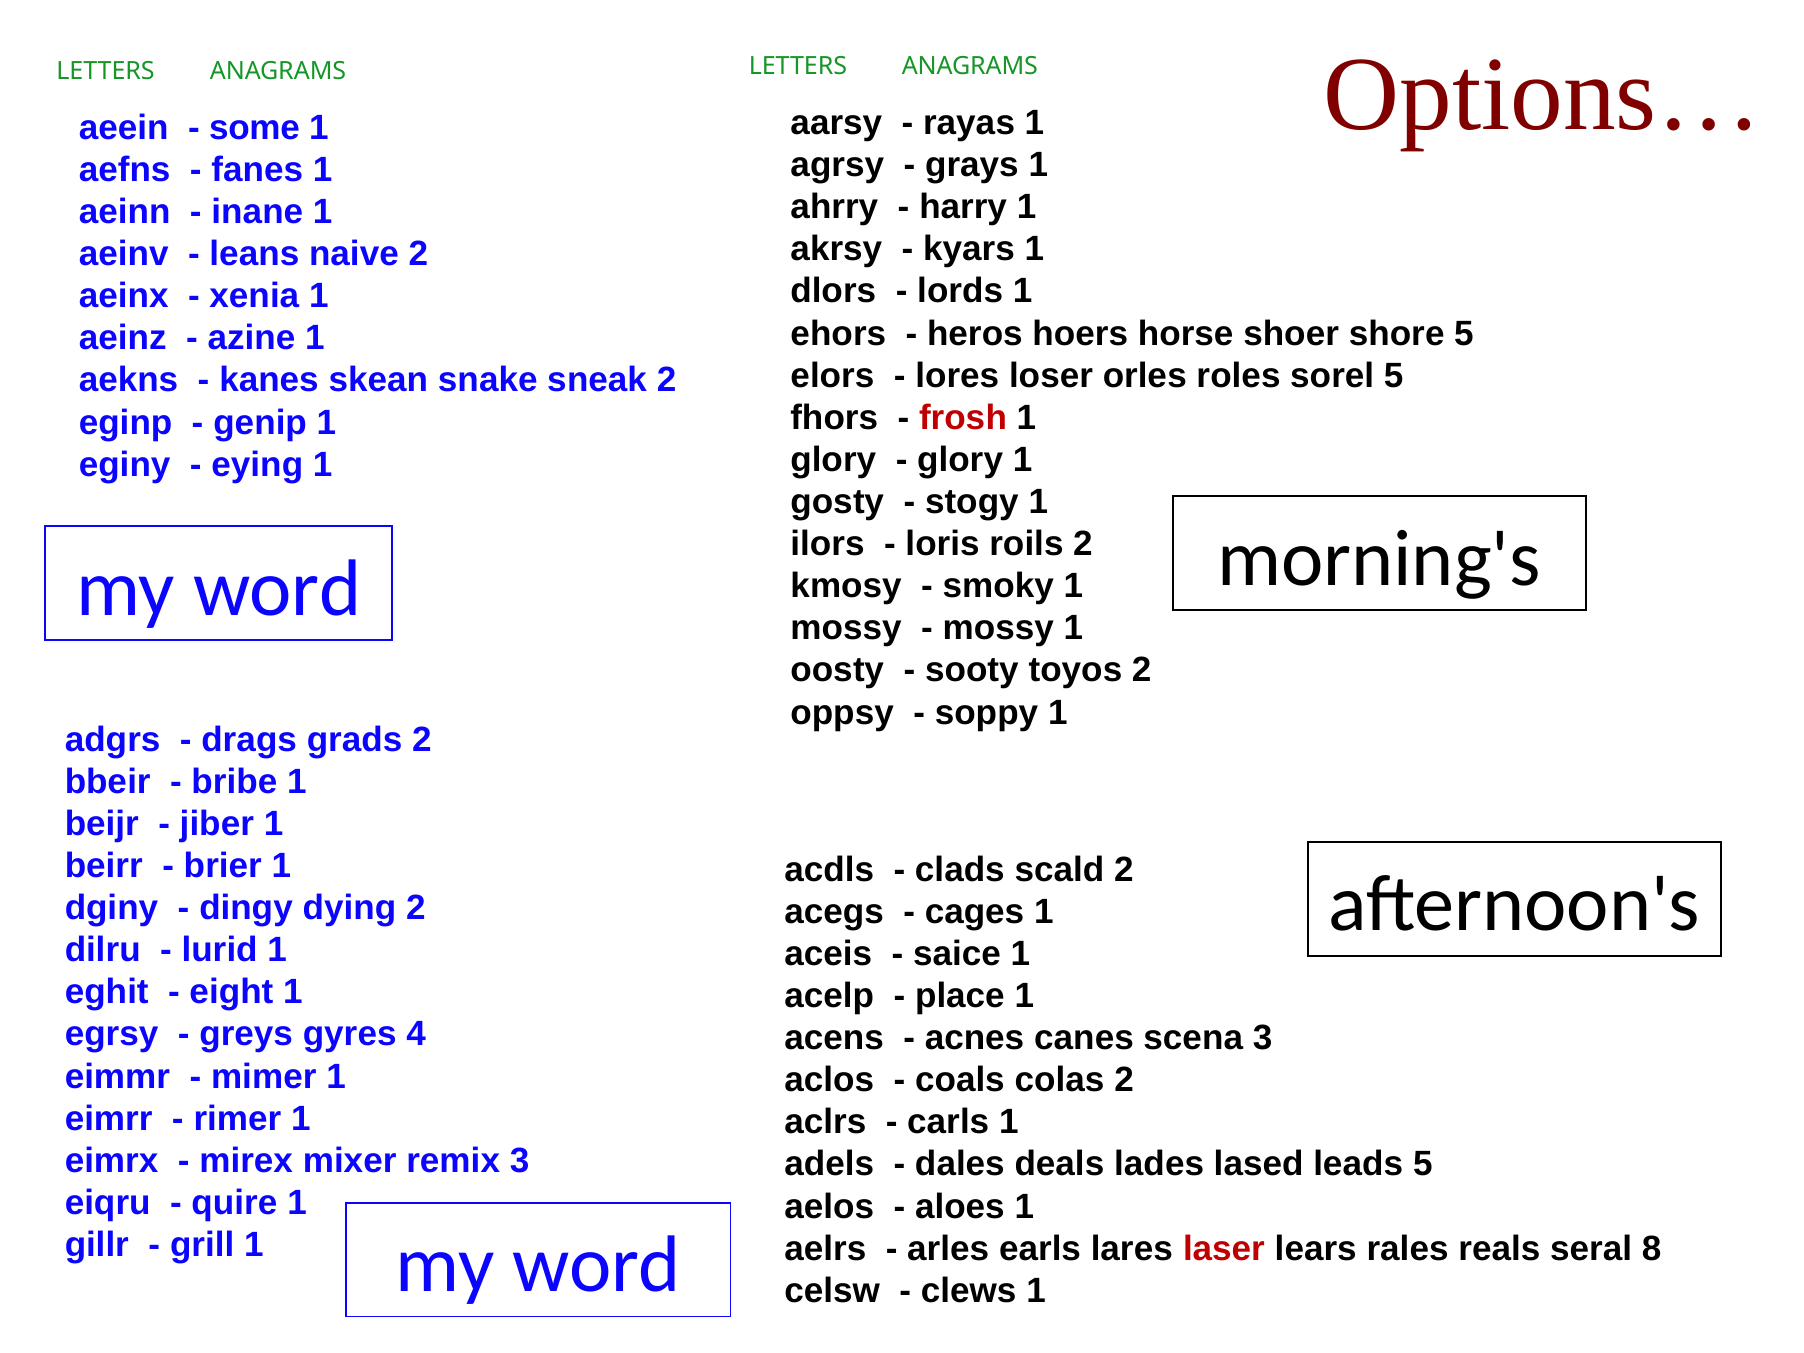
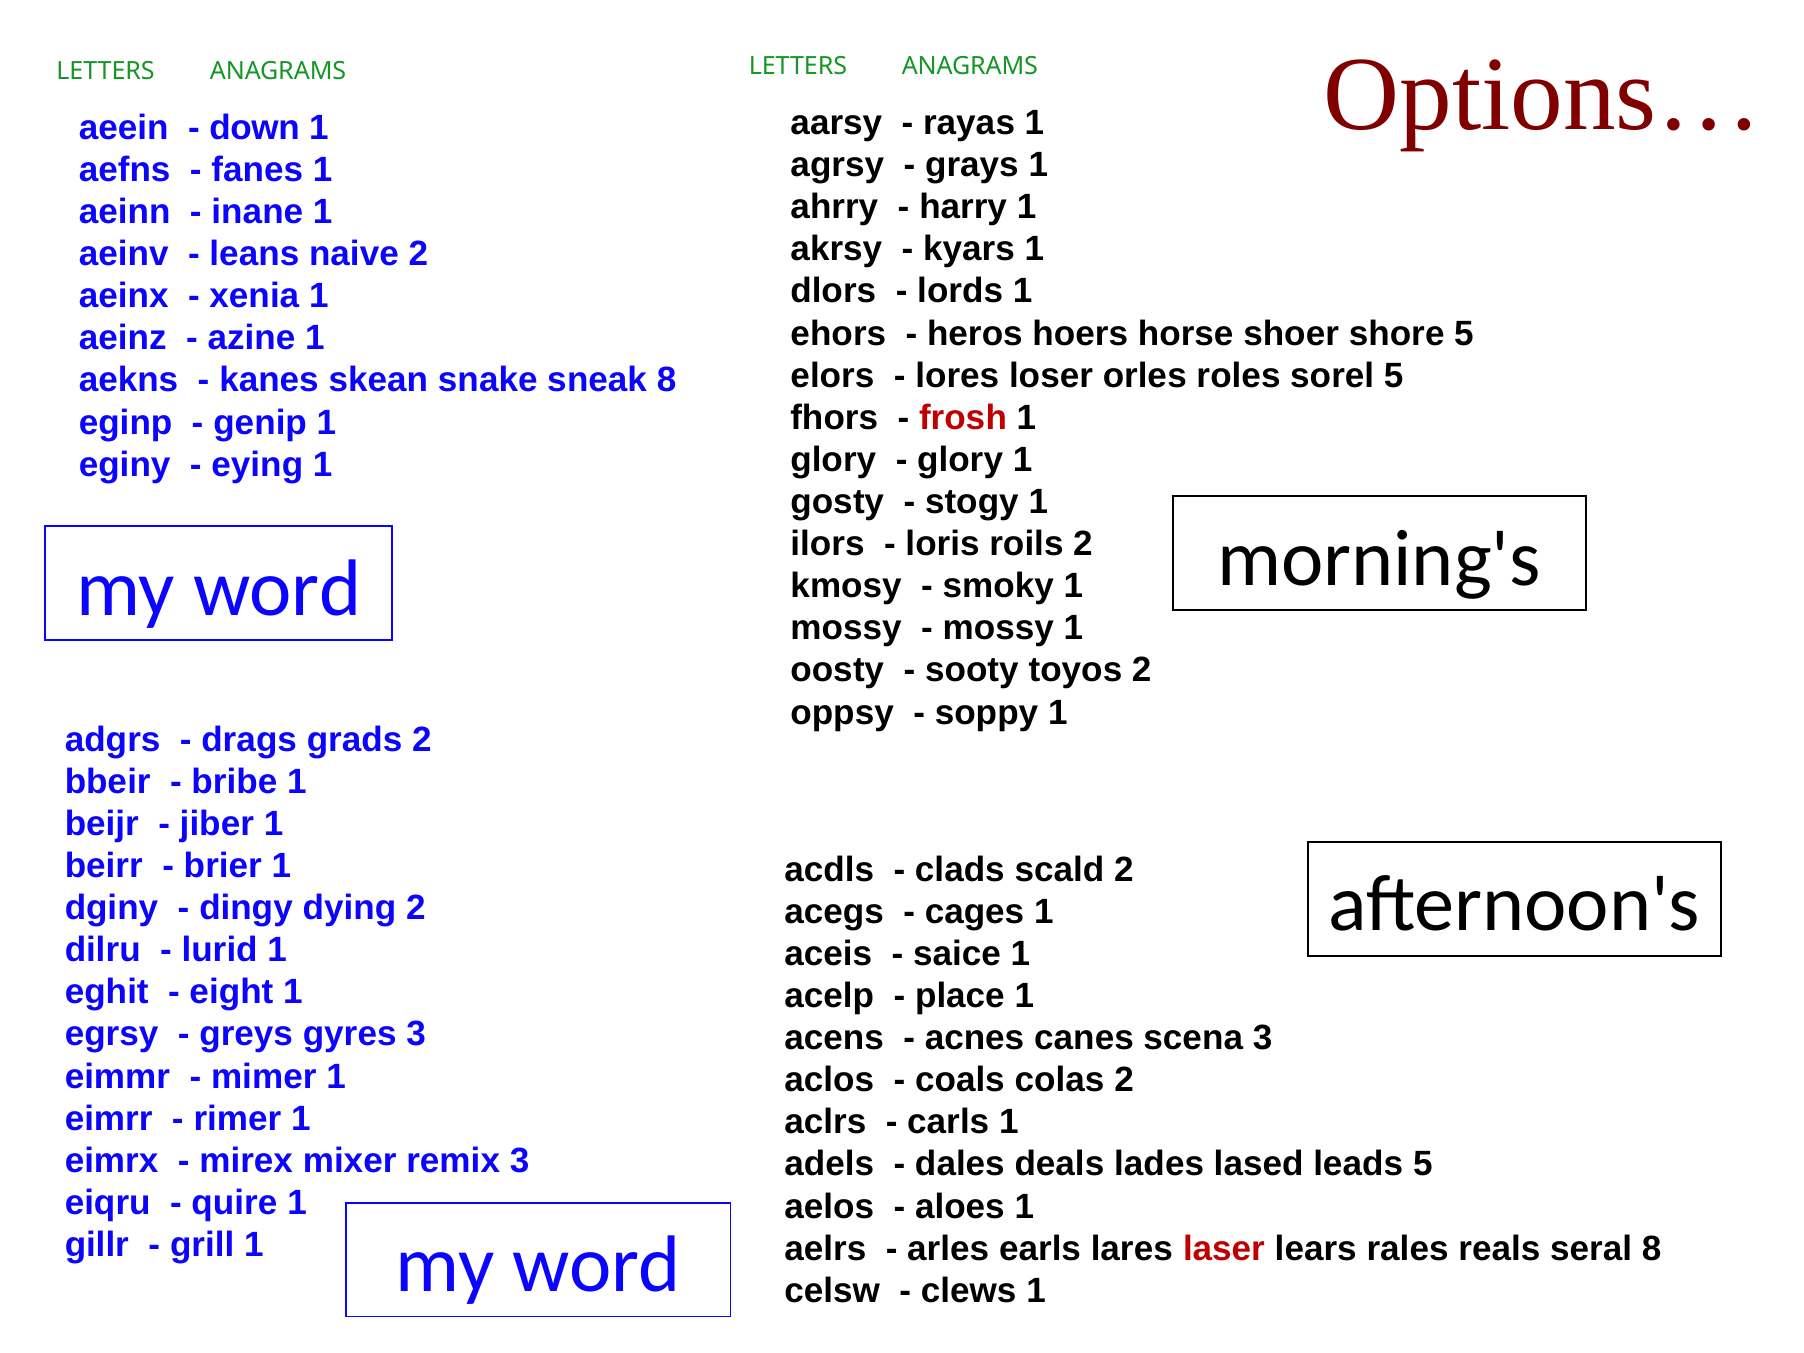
some: some -> down
sneak 2: 2 -> 8
gyres 4: 4 -> 3
